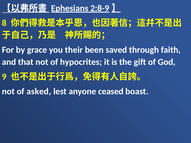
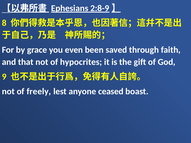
their: their -> even
asked: asked -> freely
